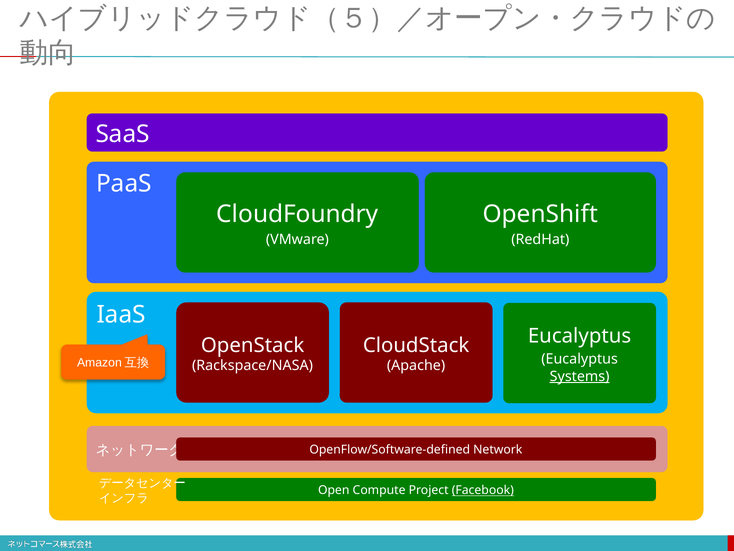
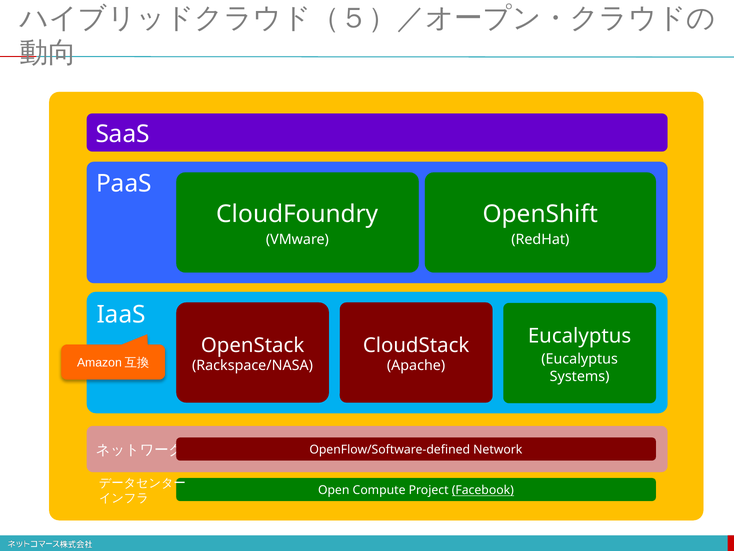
Systems underline: present -> none
